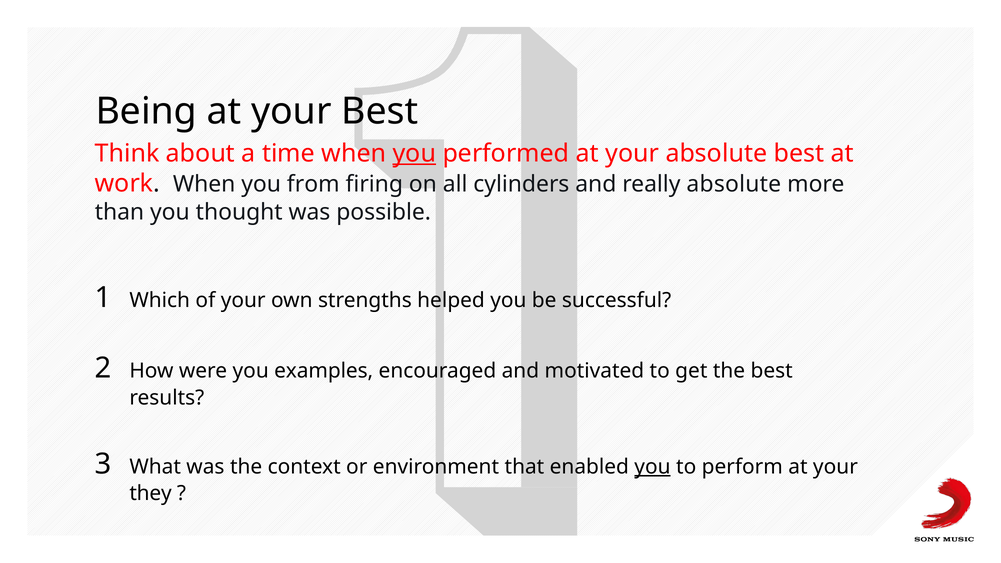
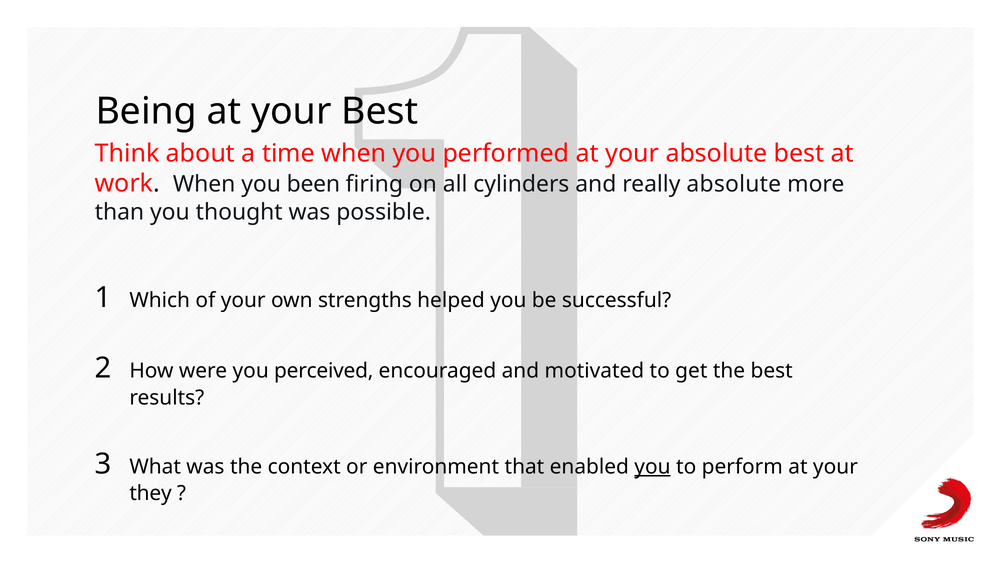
you at (414, 154) underline: present -> none
from: from -> been
examples: examples -> perceived
